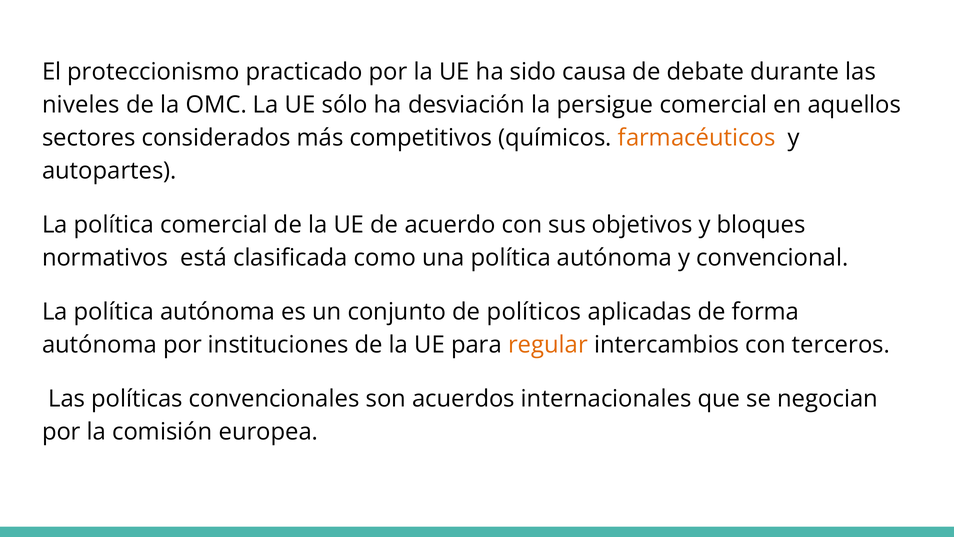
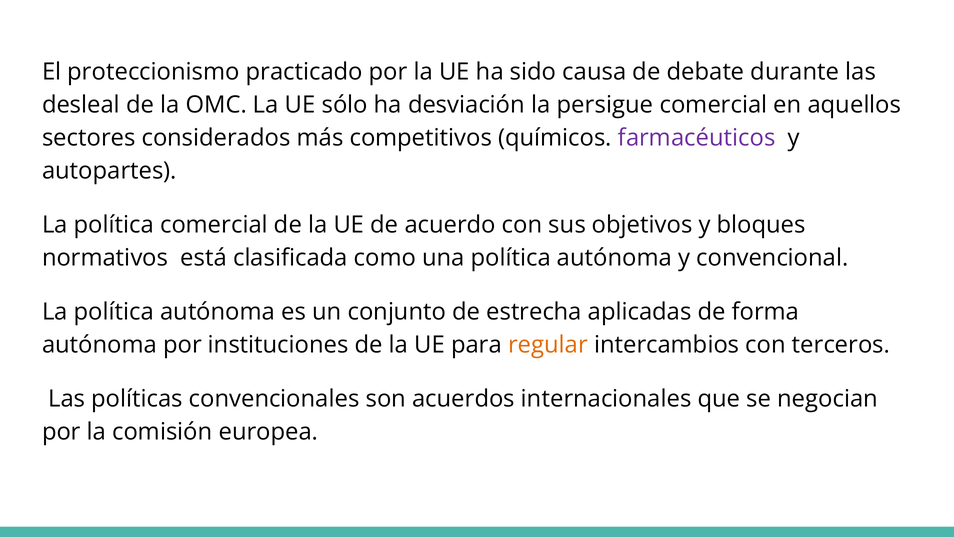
niveles: niveles -> desleal
farmacéuticos colour: orange -> purple
políticos: políticos -> estrecha
